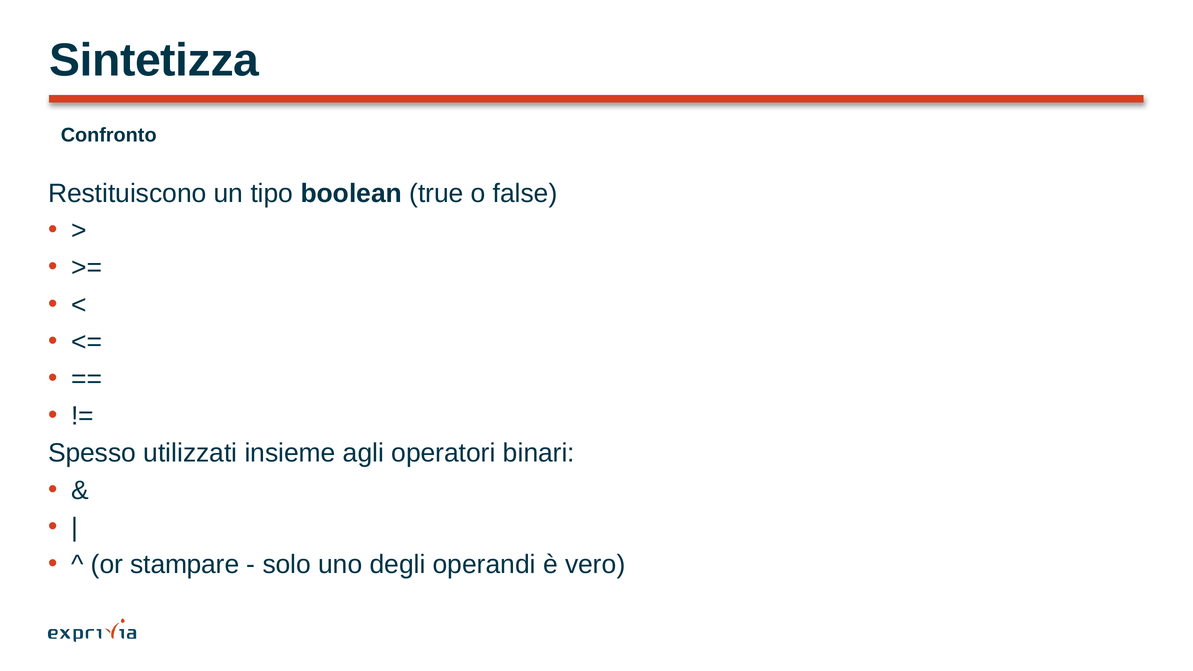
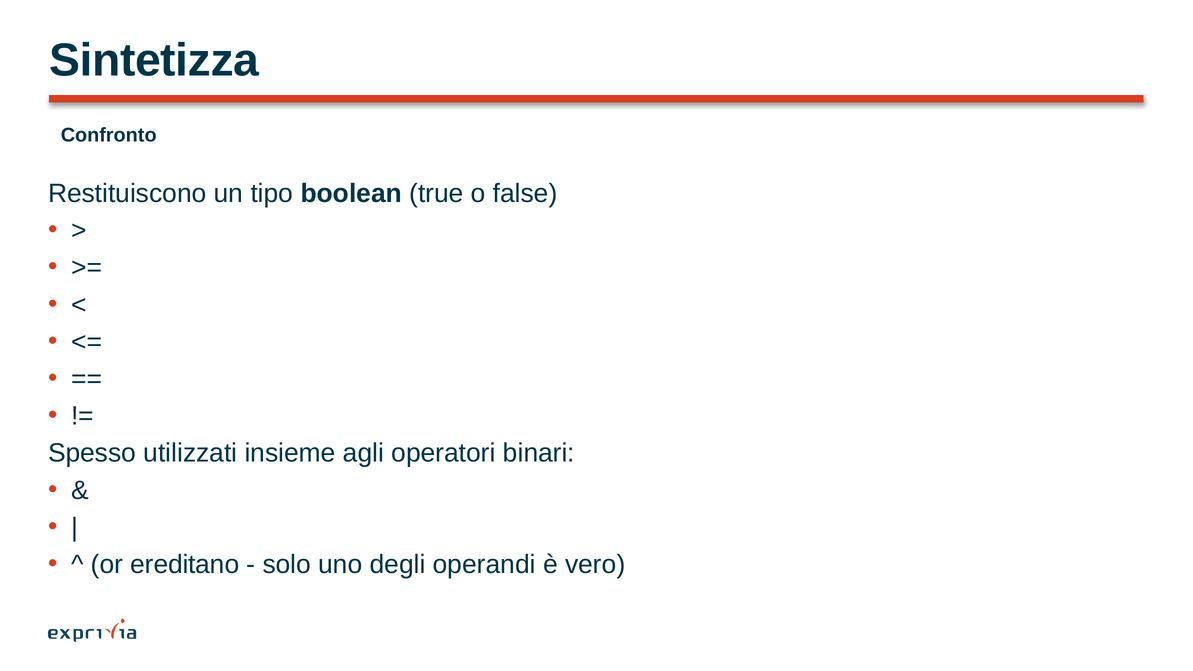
stampare: stampare -> ereditano
